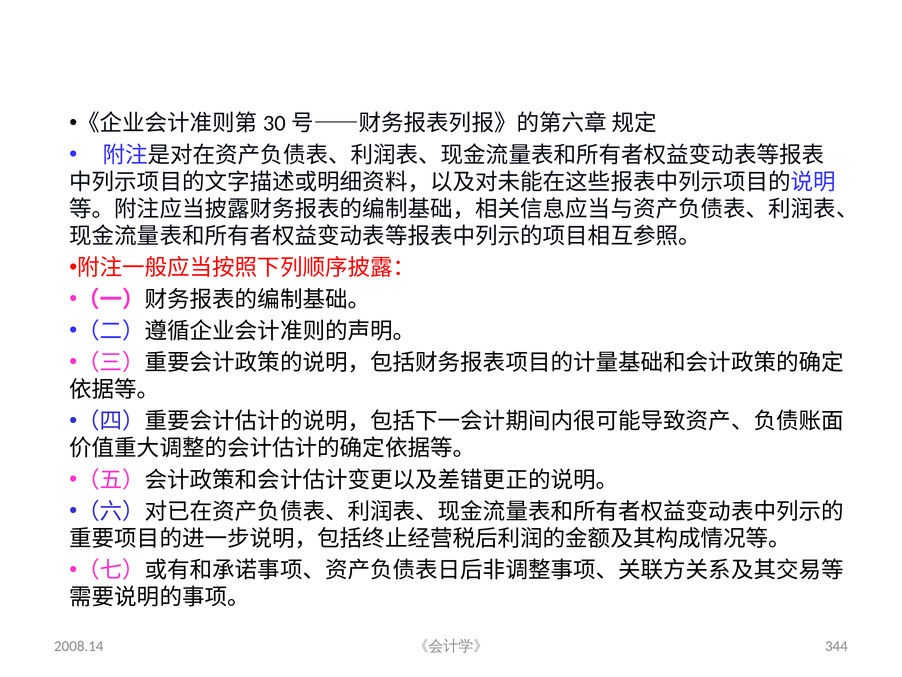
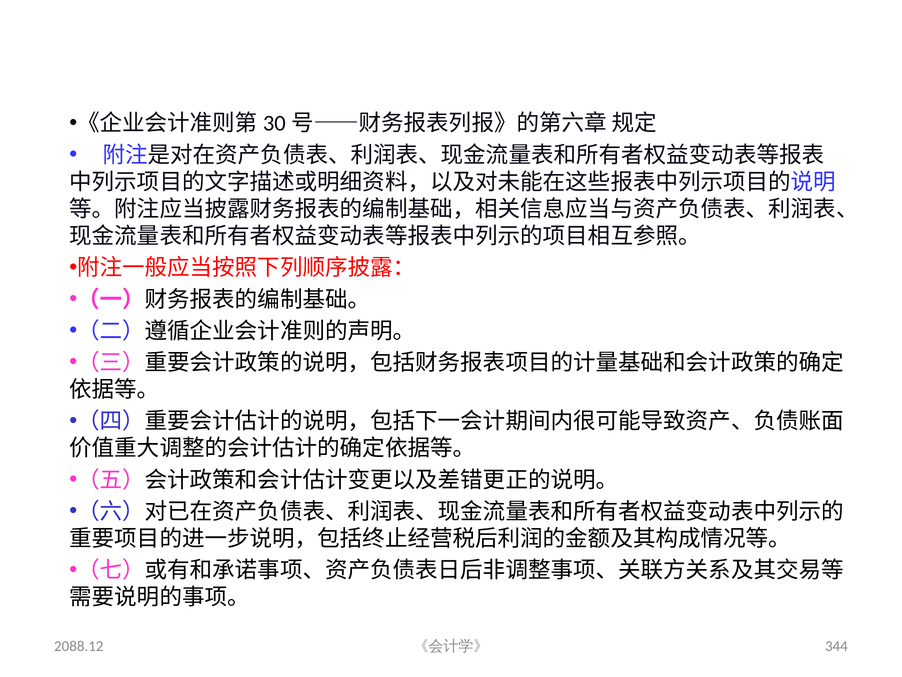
2008.14: 2008.14 -> 2088.12
